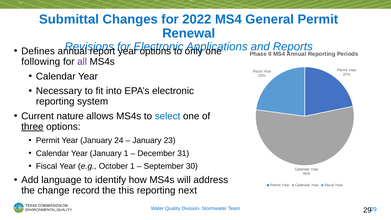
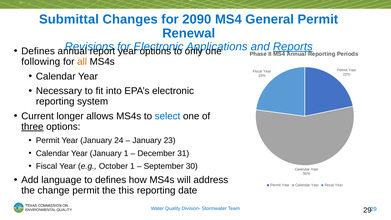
2022: 2022 -> 2090
Reports underline: none -> present
all colour: purple -> orange
nature: nature -> longer
to identify: identify -> defines
change record: record -> permit
next: next -> date
